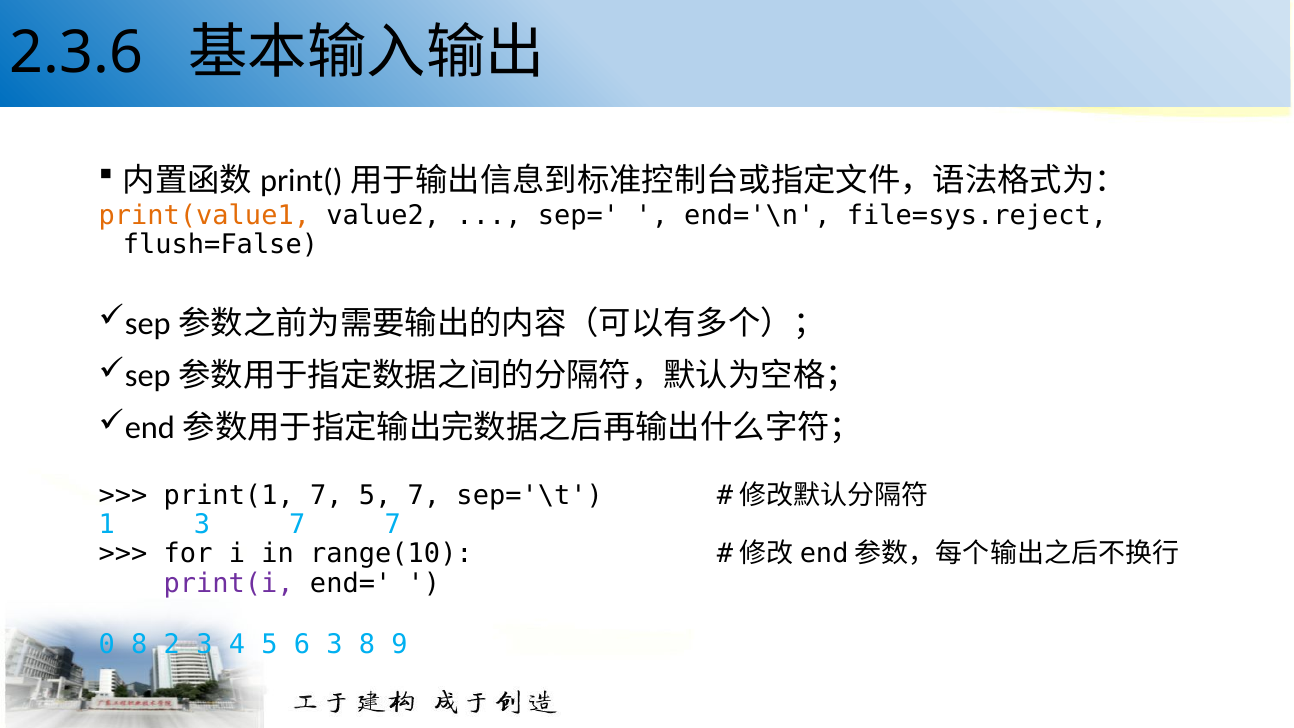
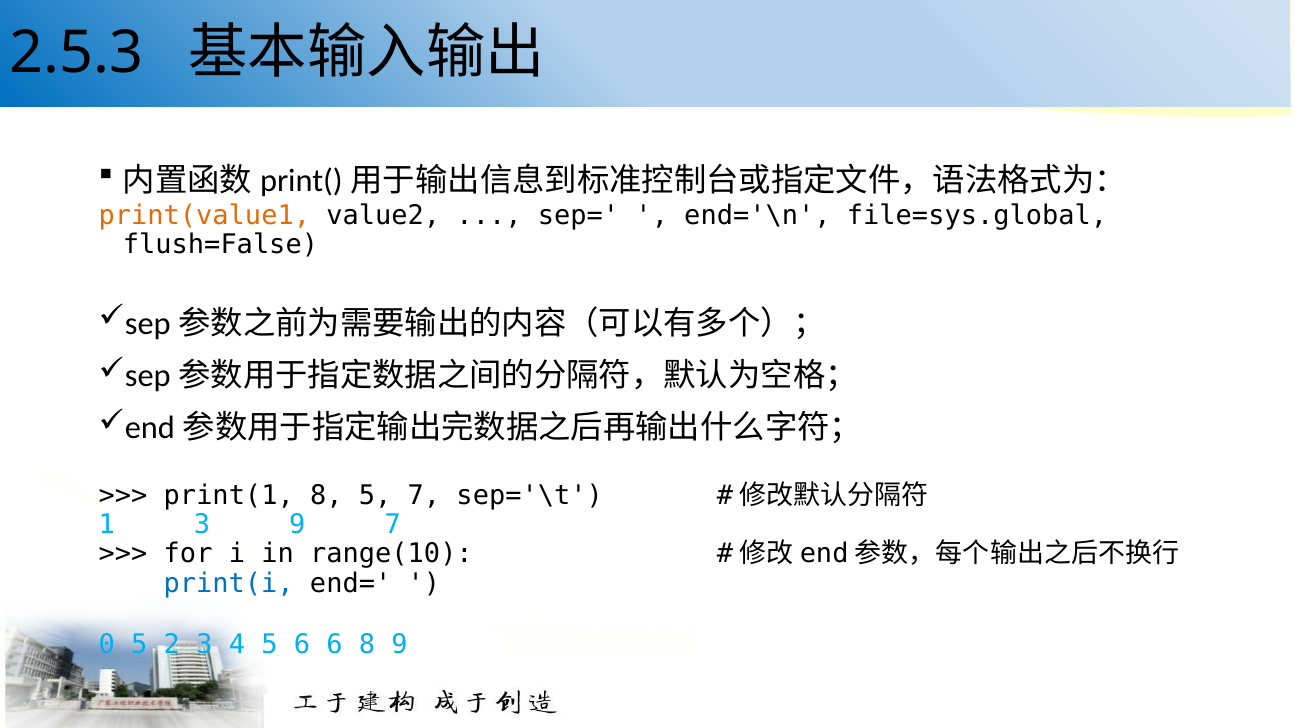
2.3.6: 2.3.6 -> 2.5.3
file=sys.reject: file=sys.reject -> file=sys.global
print(1 7: 7 -> 8
3 7: 7 -> 9
print(i colour: purple -> blue
0 8: 8 -> 5
6 3: 3 -> 6
